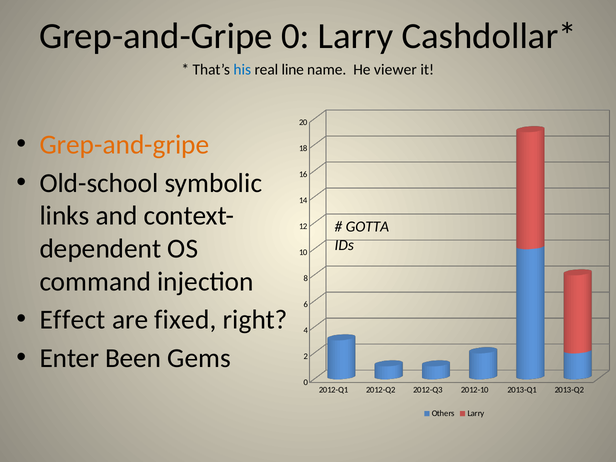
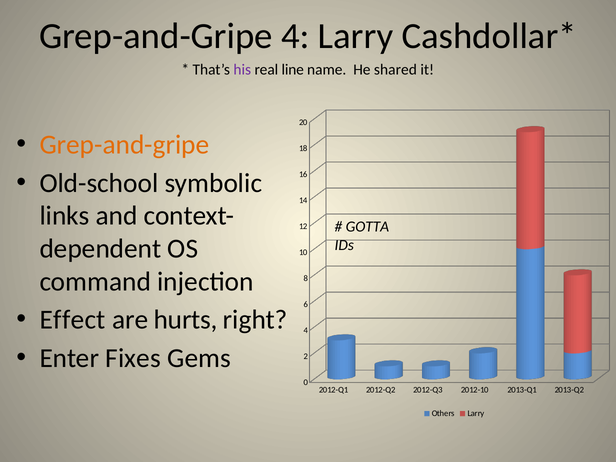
Grep-and-Gripe 0: 0 -> 4
his colour: blue -> purple
viewer: viewer -> shared
fixed: fixed -> hurts
Been: Been -> Fixes
